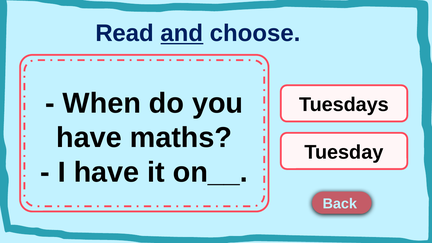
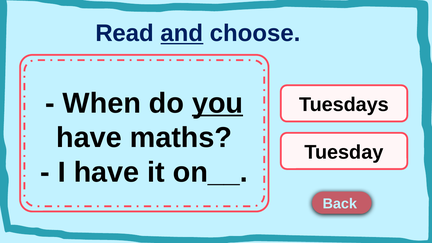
you underline: none -> present
